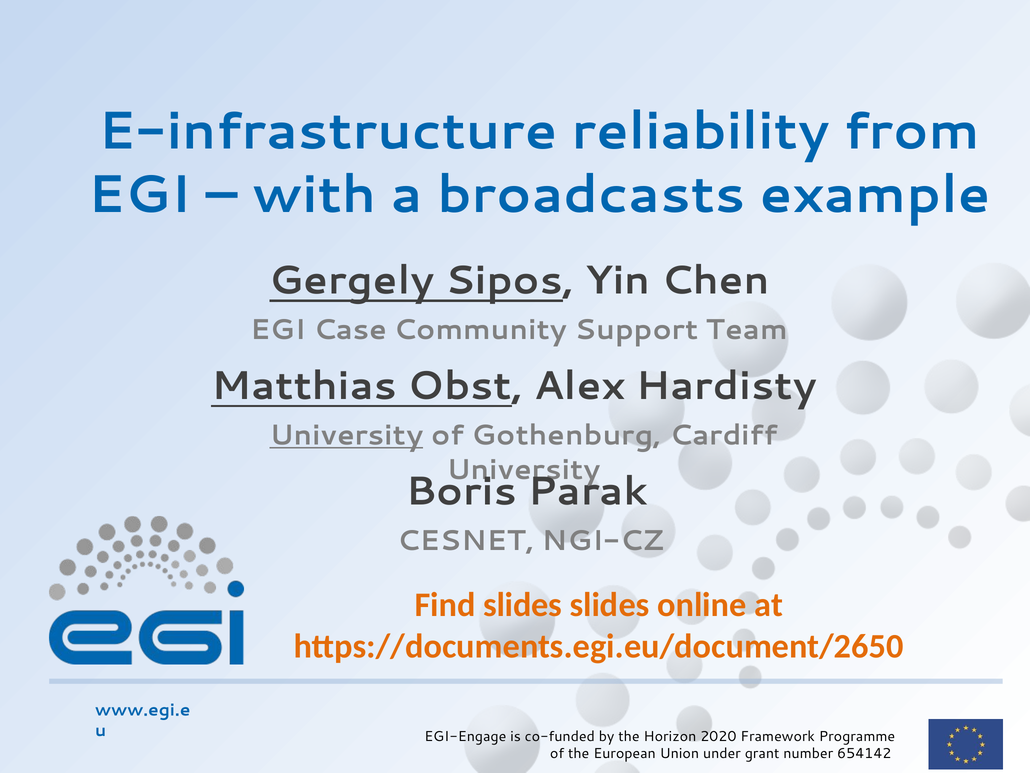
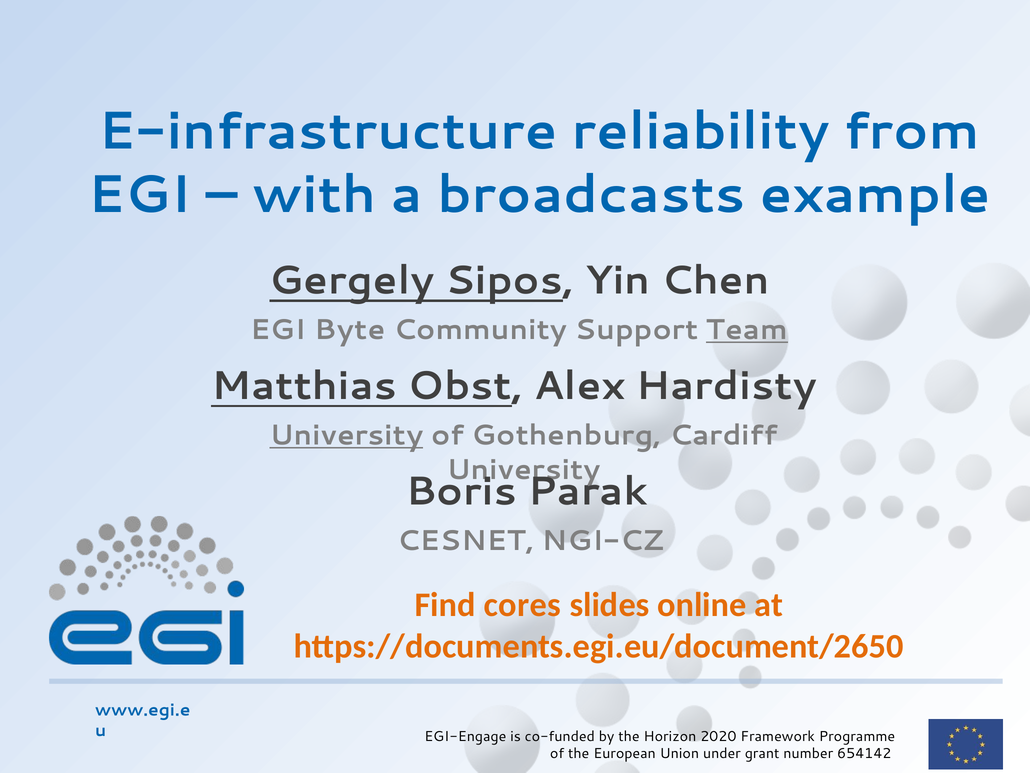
Case: Case -> Byte
Team underline: none -> present
Find slides: slides -> cores
